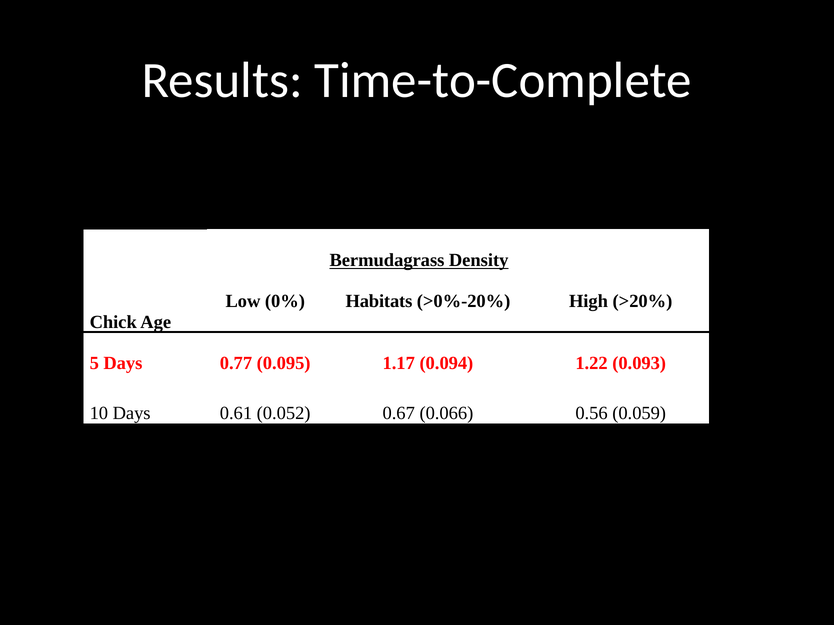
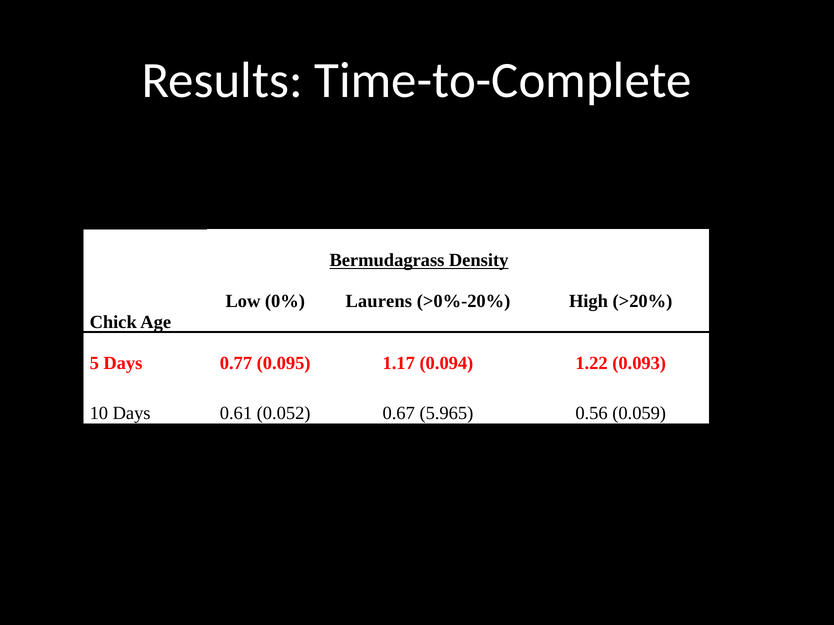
Habitats: Habitats -> Laurens
0.066: 0.066 -> 5.965
